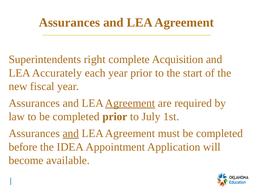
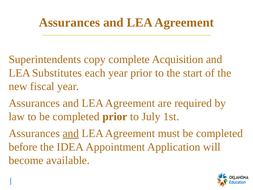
right: right -> copy
Accurately: Accurately -> Substitutes
Agreement at (130, 103) underline: present -> none
